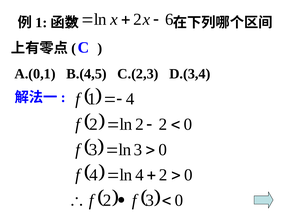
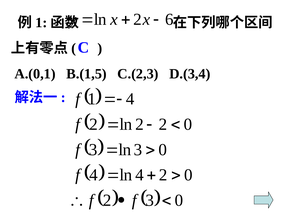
B.(4,5: B.(4,5 -> B.(1,5
